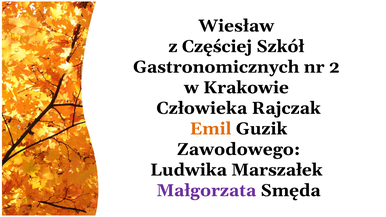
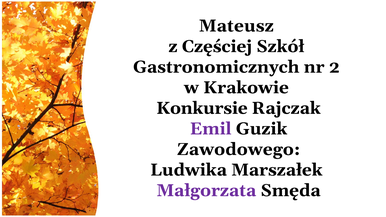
Wiesław: Wiesław -> Mateusz
Człowieka: Człowieka -> Konkursie
Emil colour: orange -> purple
